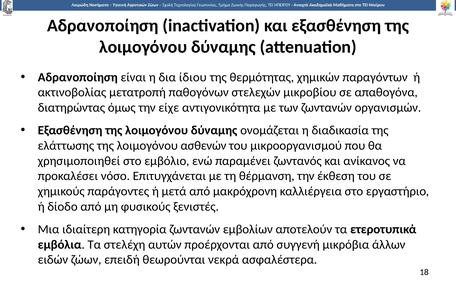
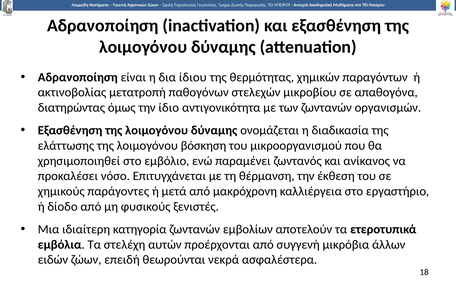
είχε: είχε -> ίδιο
ασθενών: ασθενών -> βόσκηση
